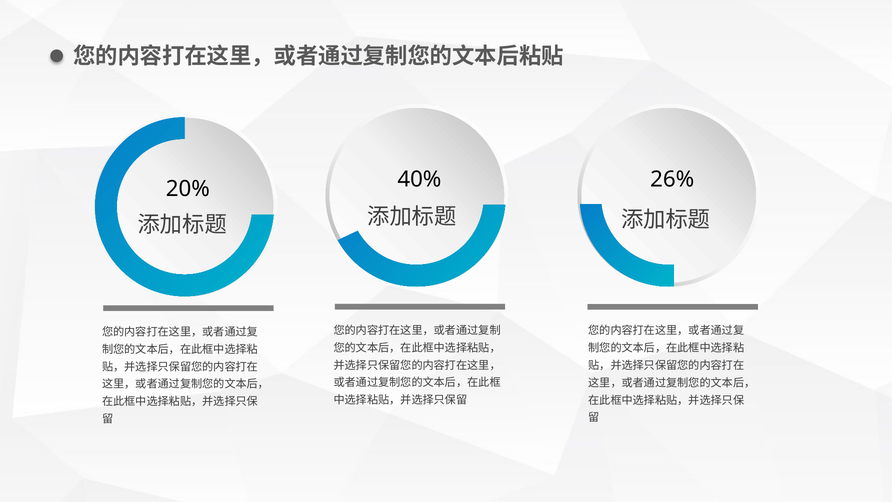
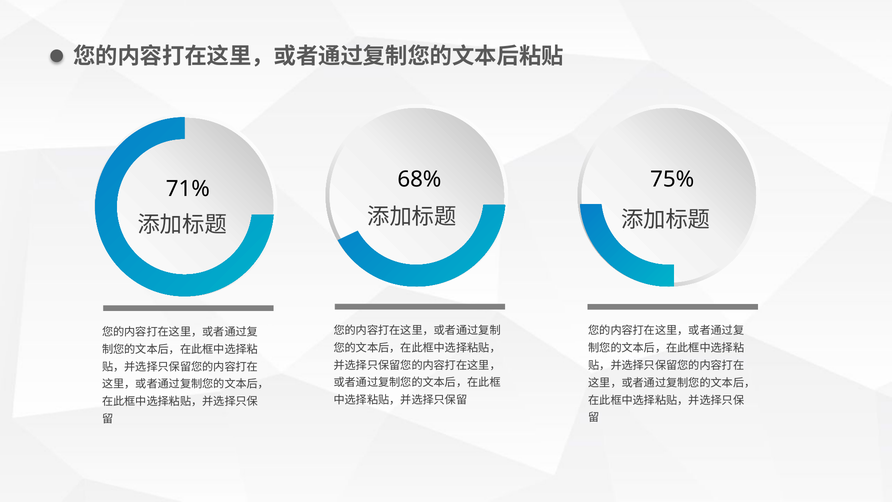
40%: 40% -> 68%
26%: 26% -> 75%
20%: 20% -> 71%
